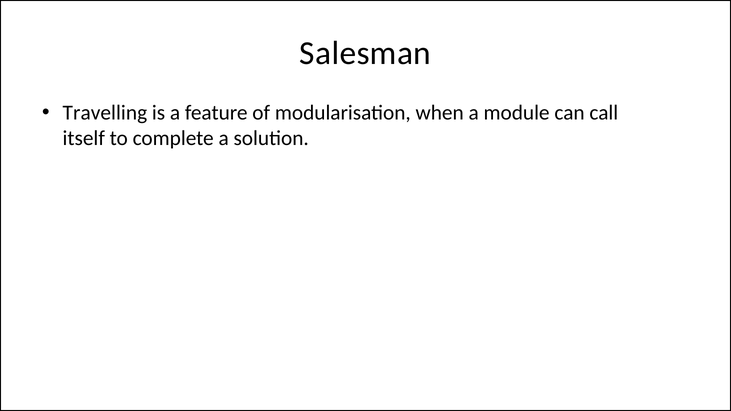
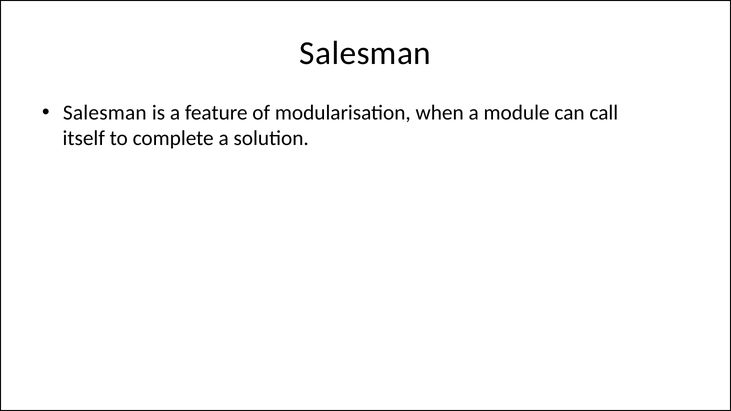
Travelling at (105, 113): Travelling -> Salesman
